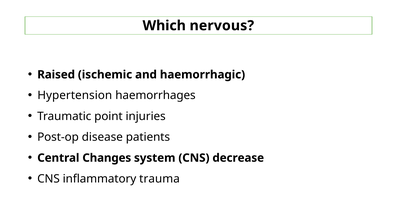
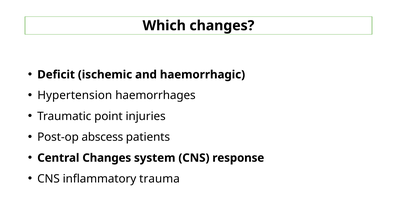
Which nervous: nervous -> changes
Raised: Raised -> Deficit
disease: disease -> abscess
decrease: decrease -> response
